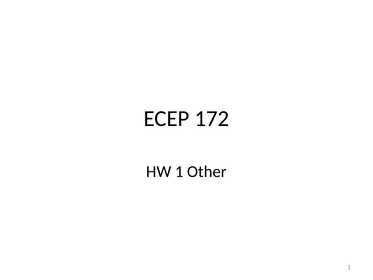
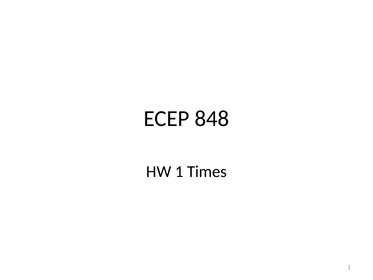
172: 172 -> 848
Other: Other -> Times
